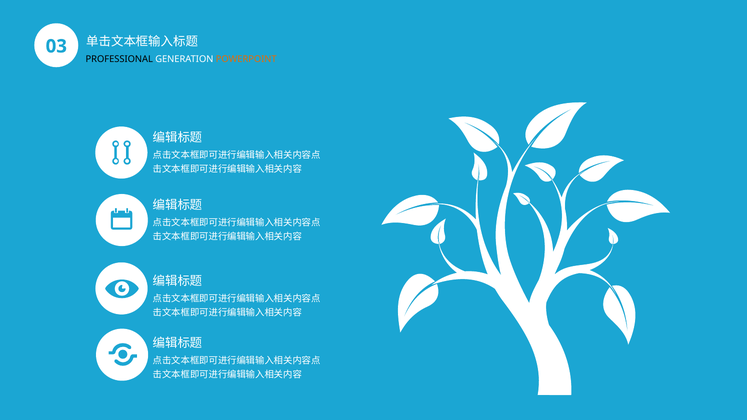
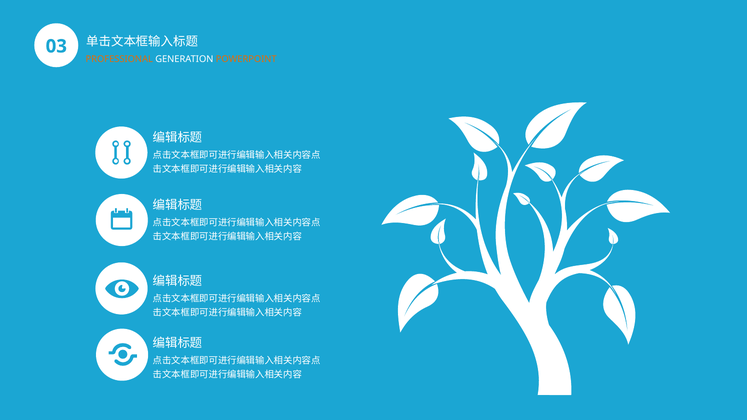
PROFESSIONAL colour: black -> orange
